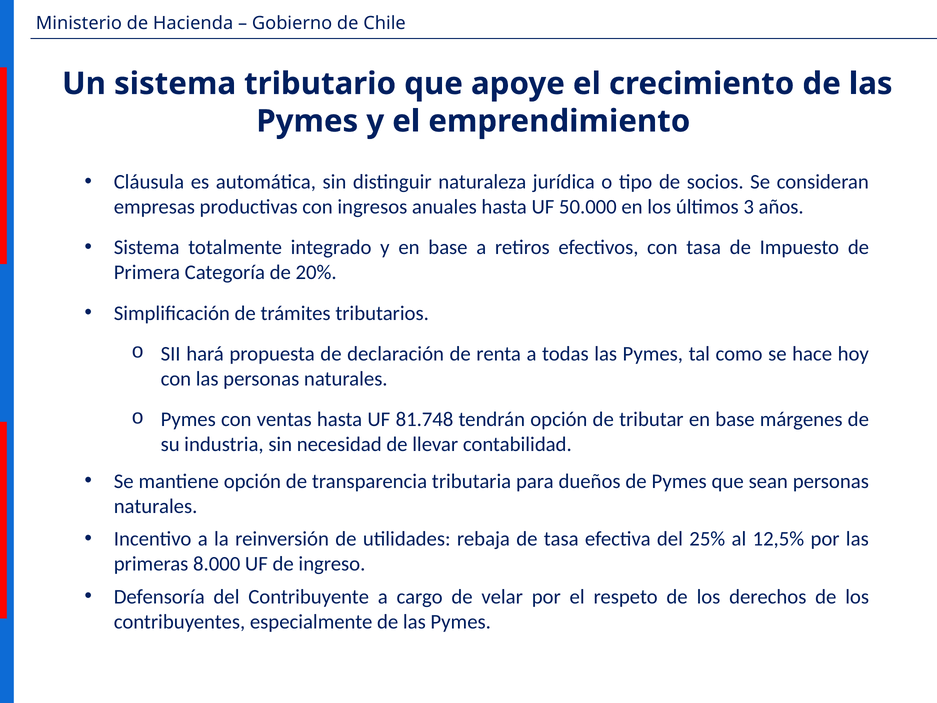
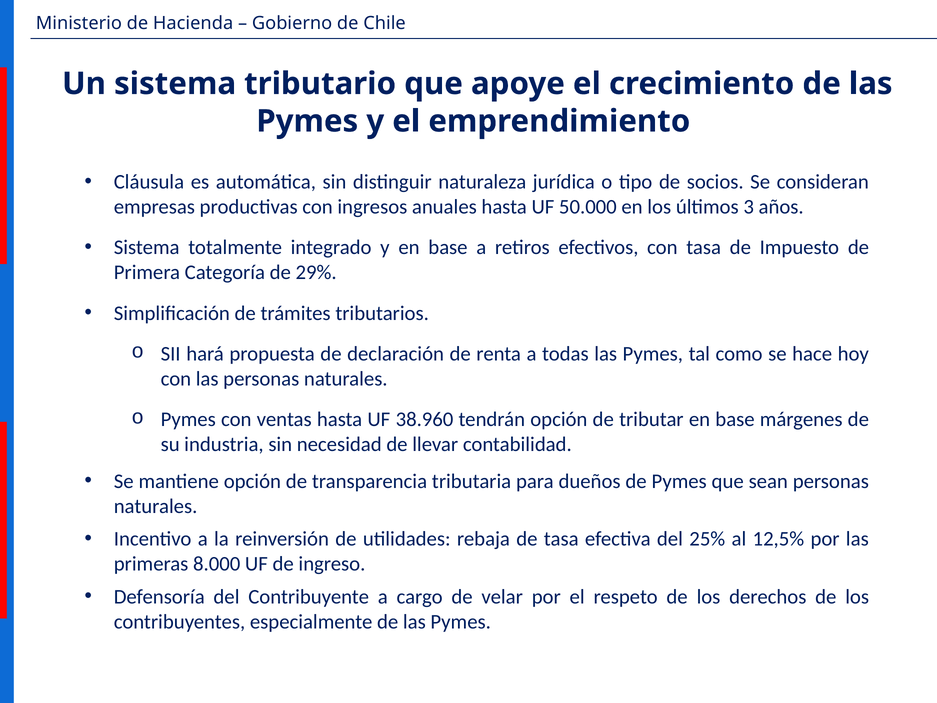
20%: 20% -> 29%
81.748: 81.748 -> 38.960
